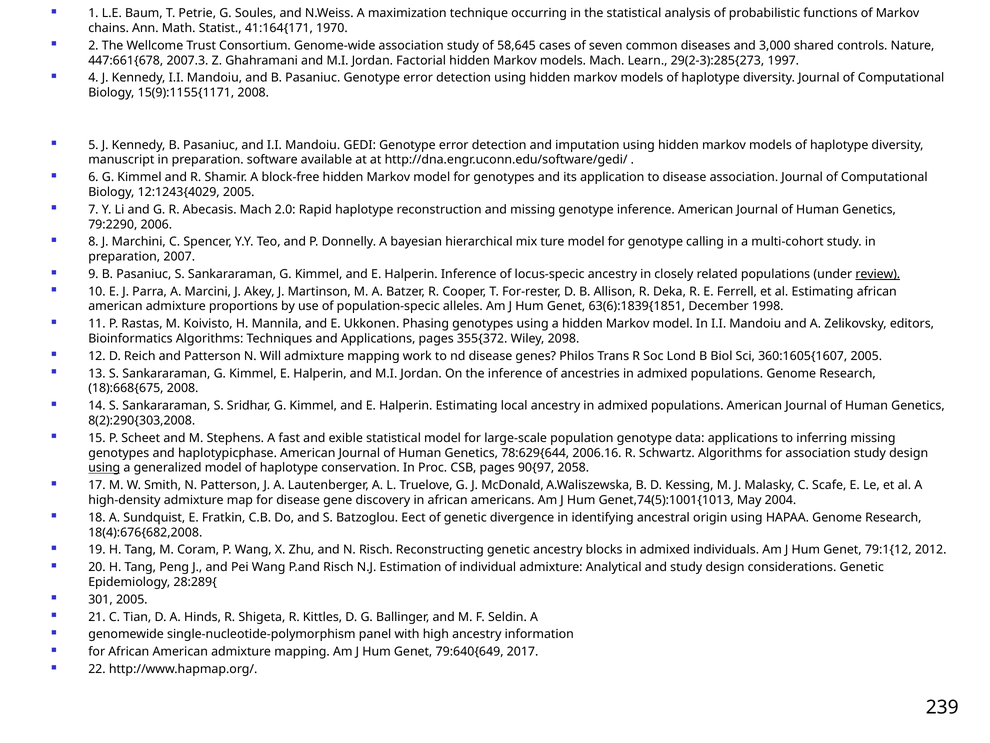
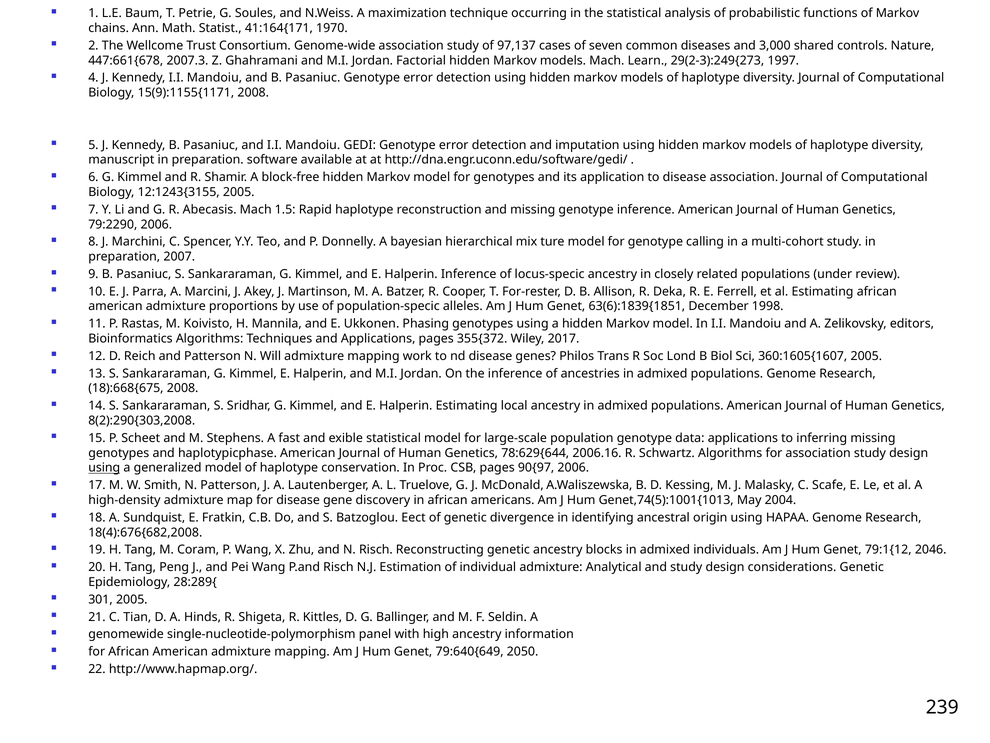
58,645: 58,645 -> 97,137
29(2-3):285{273: 29(2-3):285{273 -> 29(2-3):249{273
12:1243{4029: 12:1243{4029 -> 12:1243{3155
2.0: 2.0 -> 1.5
review underline: present -> none
2098: 2098 -> 2017
90{97 2058: 2058 -> 2006
2012: 2012 -> 2046
2017: 2017 -> 2050
